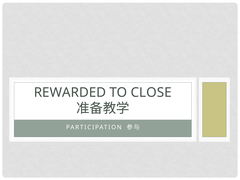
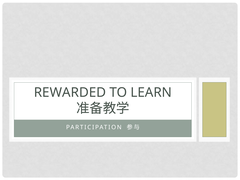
CLOSE: CLOSE -> LEARN
